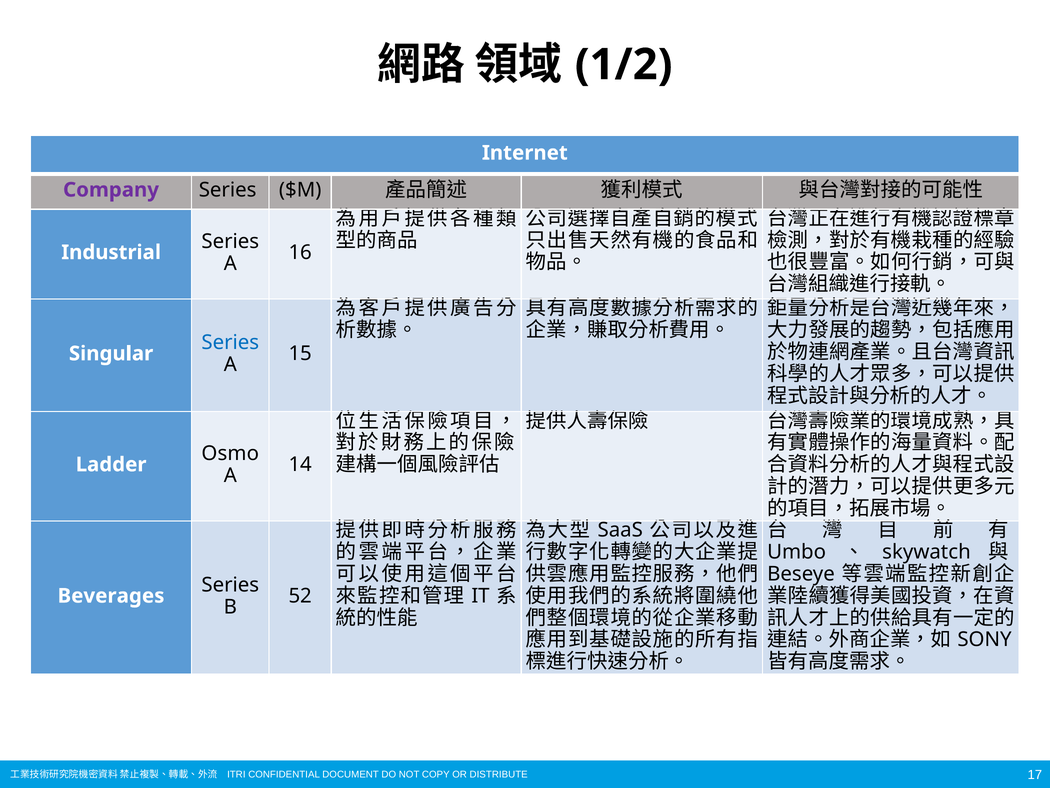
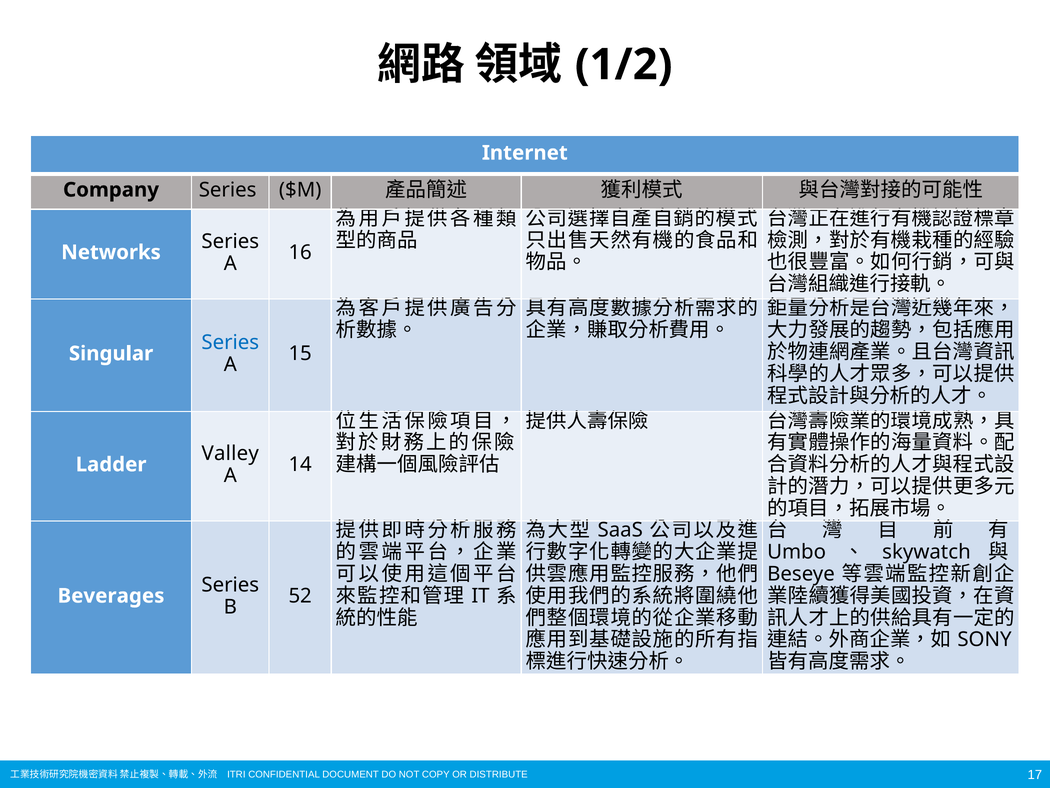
Company colour: purple -> black
Industrial: Industrial -> Networks
Osmo: Osmo -> Valley
